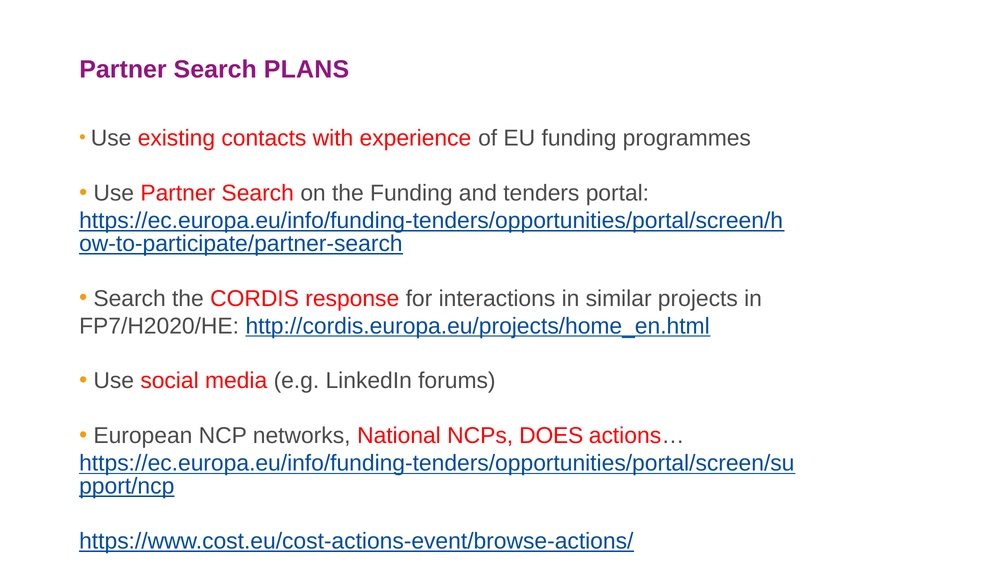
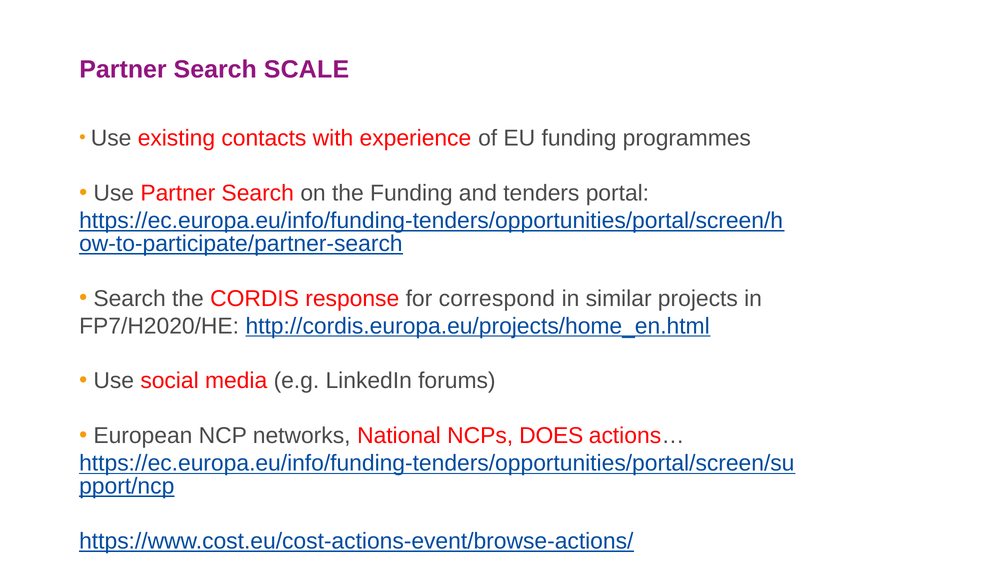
PLANS: PLANS -> SCALE
interactions: interactions -> correspond
